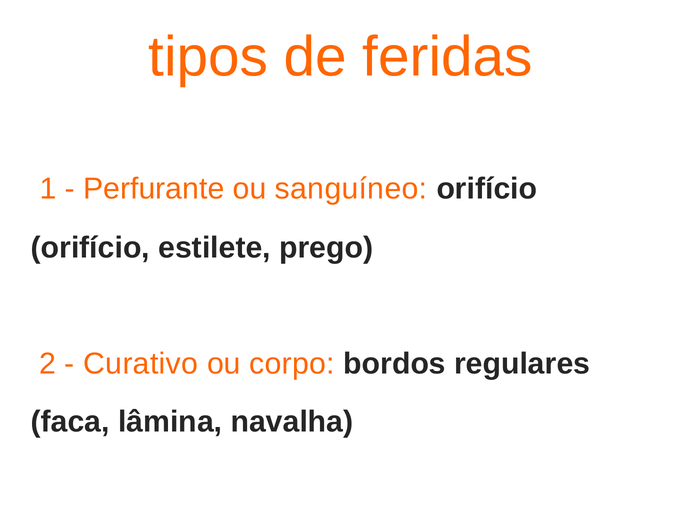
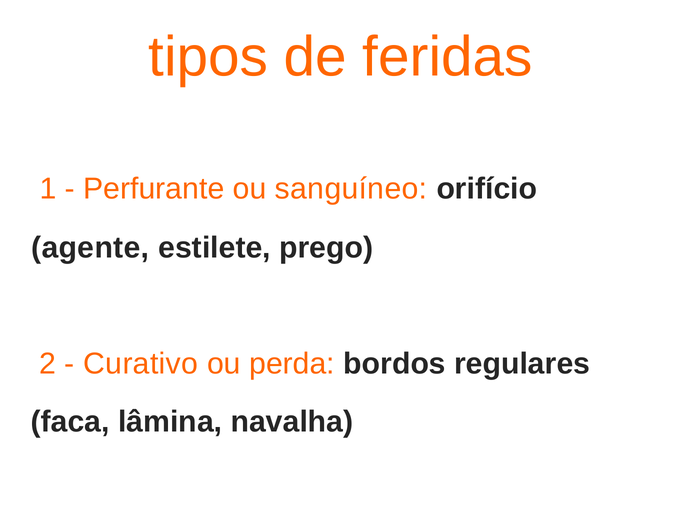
orifício at (90, 248): orifício -> agente
corpo: corpo -> perda
